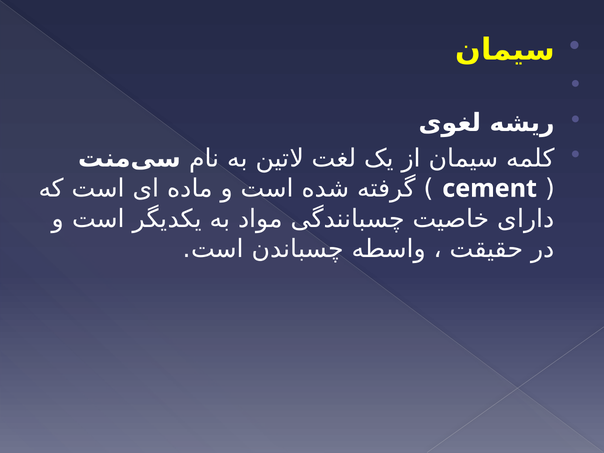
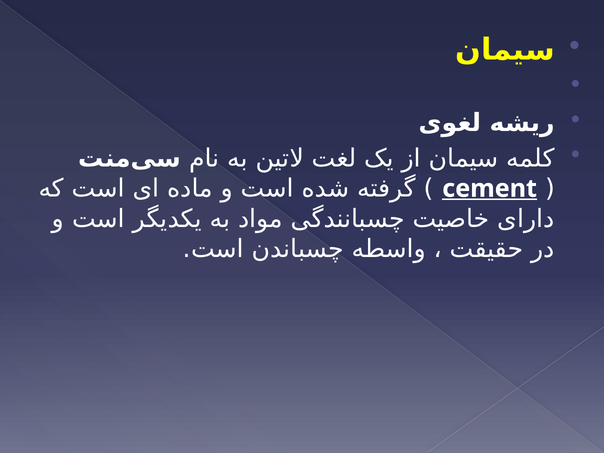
cement underline: none -> present
